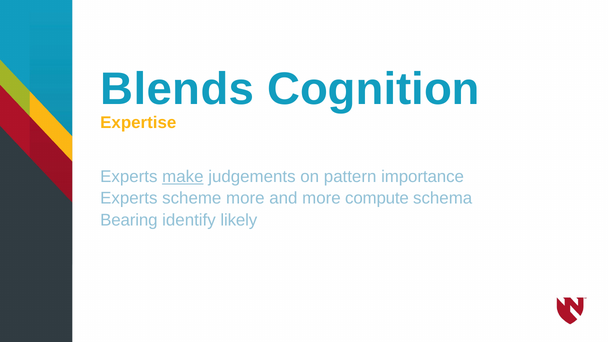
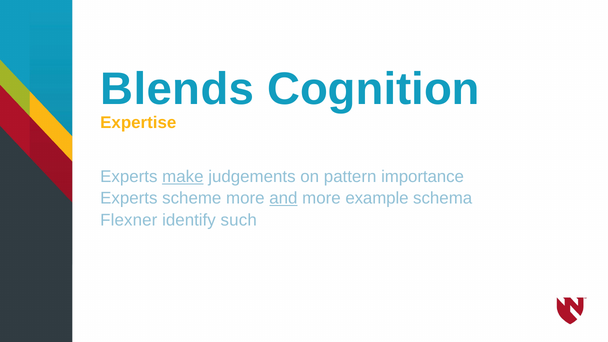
and underline: none -> present
compute: compute -> example
Bearing: Bearing -> Flexner
likely: likely -> such
